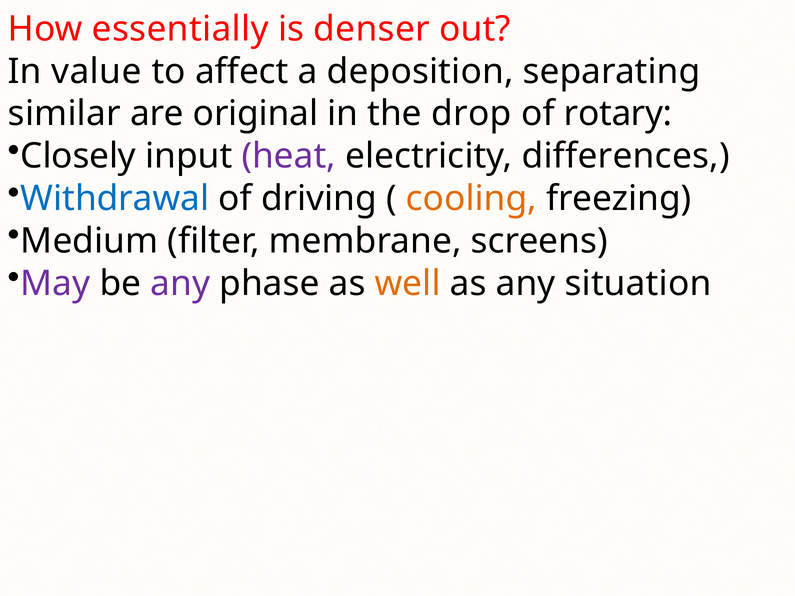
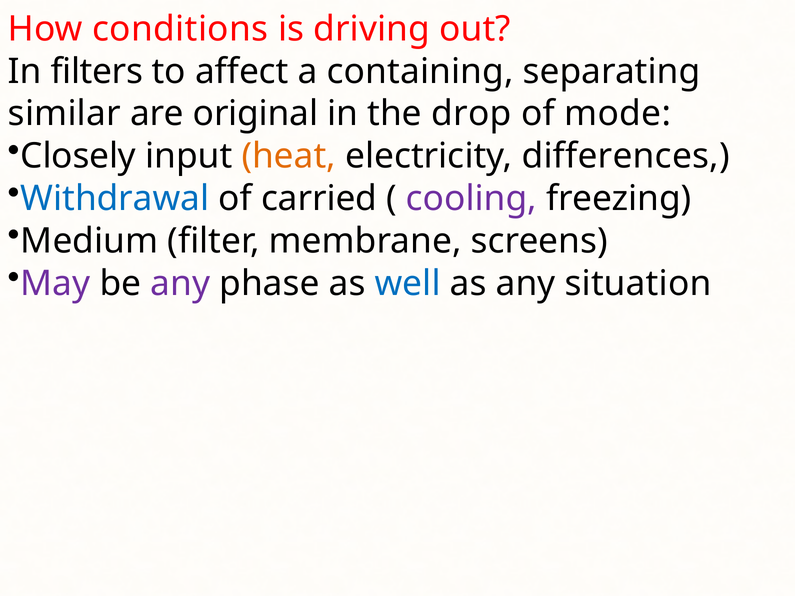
essentially: essentially -> conditions
denser: denser -> driving
value: value -> filters
deposition: deposition -> containing
rotary: rotary -> mode
heat colour: purple -> orange
driving: driving -> carried
cooling colour: orange -> purple
well colour: orange -> blue
